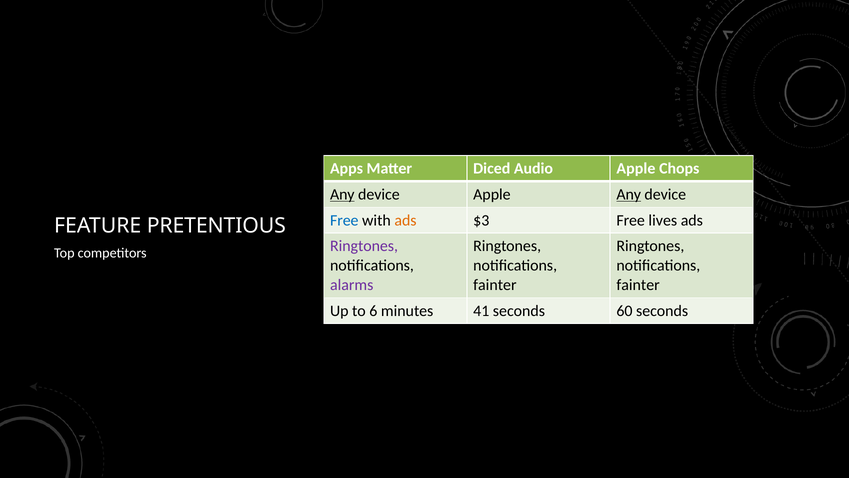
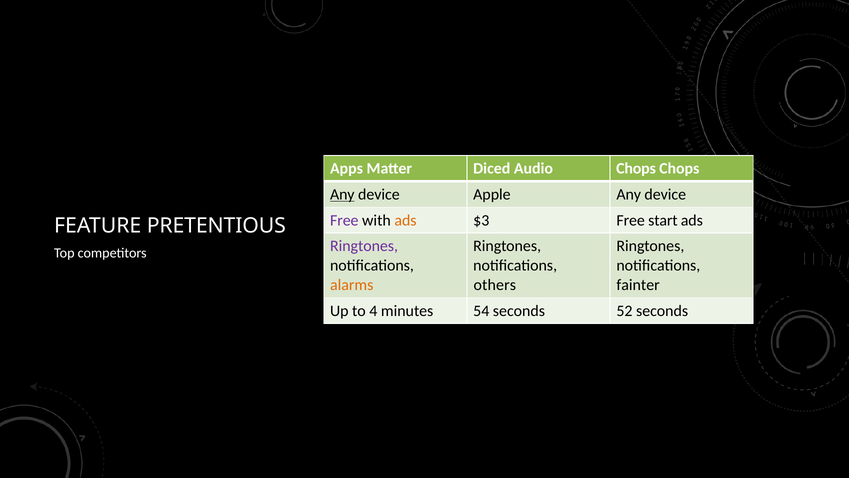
Audio Apple: Apple -> Chops
Any at (629, 194) underline: present -> none
Free at (344, 220) colour: blue -> purple
lives: lives -> start
alarms colour: purple -> orange
fainter at (495, 285): fainter -> others
6: 6 -> 4
41: 41 -> 54
60: 60 -> 52
